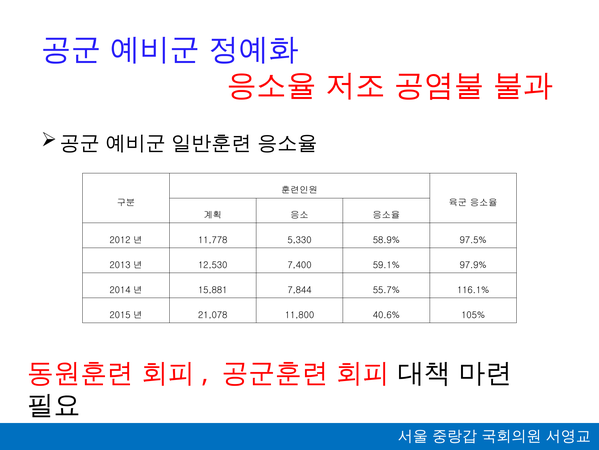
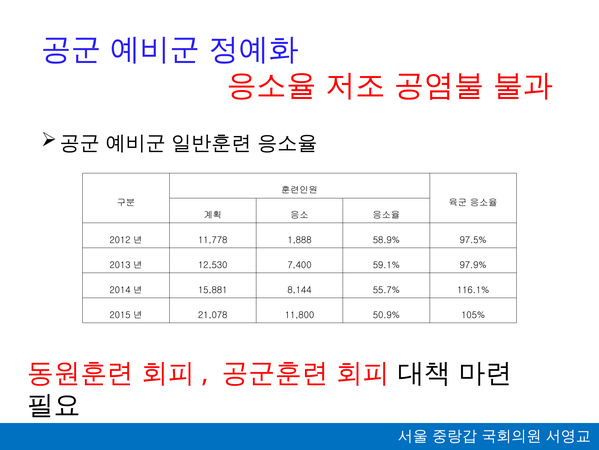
5,330: 5,330 -> 1,888
7,844: 7,844 -> 8,144
40.6%: 40.6% -> 50.9%
